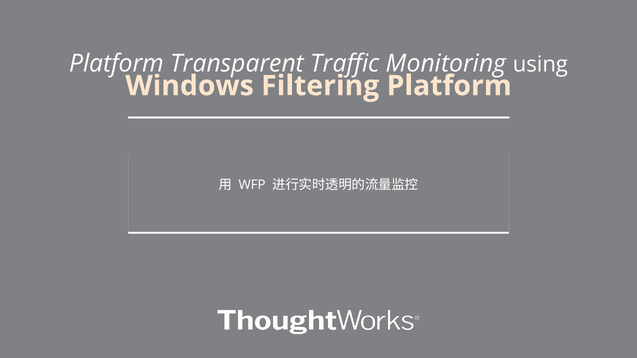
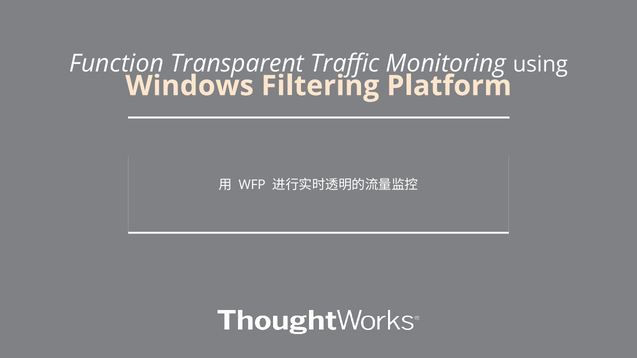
Platform at (117, 64): Platform -> Function
